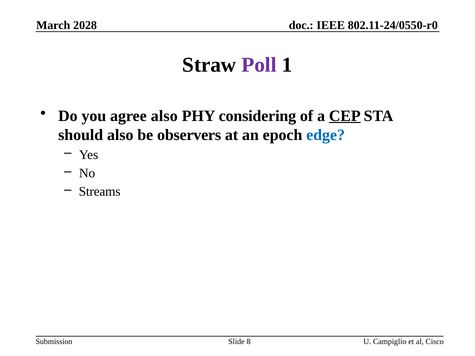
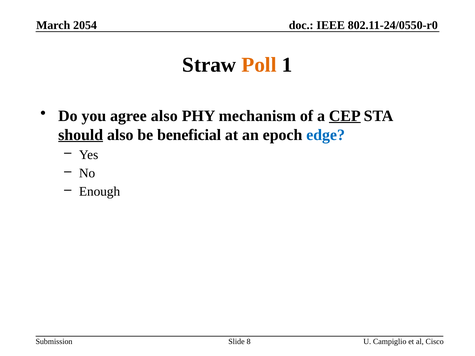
2028: 2028 -> 2054
Poll colour: purple -> orange
considering: considering -> mechanism
should underline: none -> present
observers: observers -> beneficial
Streams: Streams -> Enough
